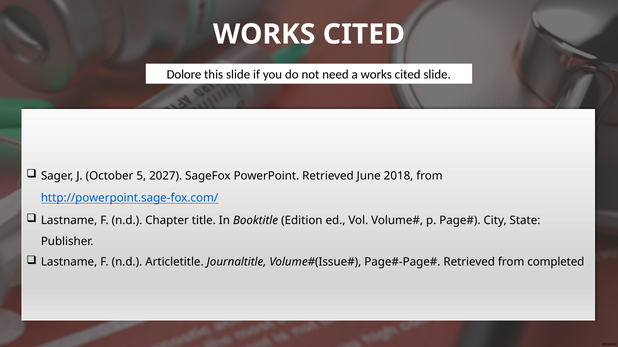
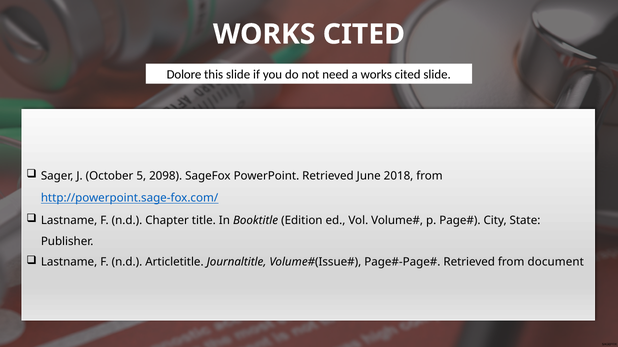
2027: 2027 -> 2098
completed: completed -> document
